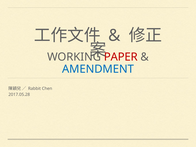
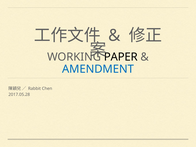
PAPER colour: red -> black
